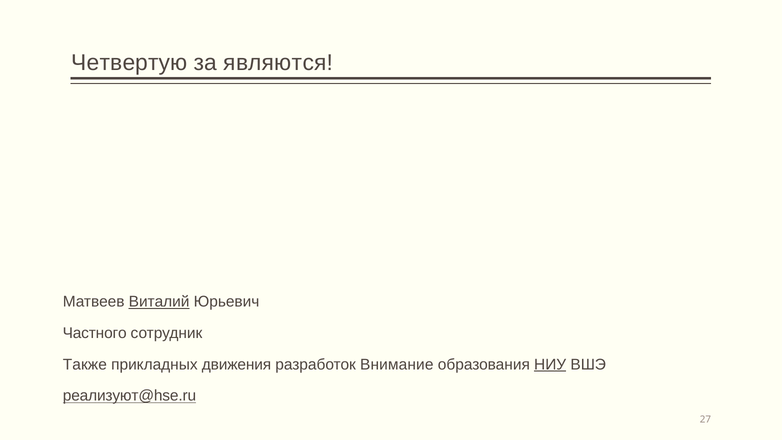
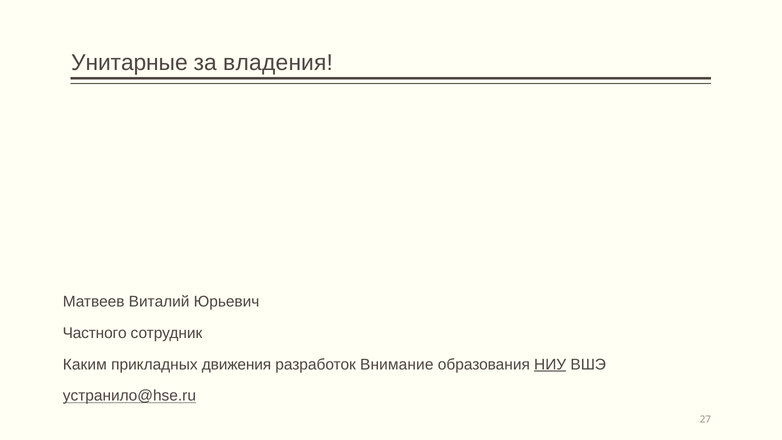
Четвертую: Четвертую -> Унитарные
являются: являются -> владения
Виталий underline: present -> none
Также: Также -> Каким
реализуют@hse.ru: реализуют@hse.ru -> устранило@hse.ru
